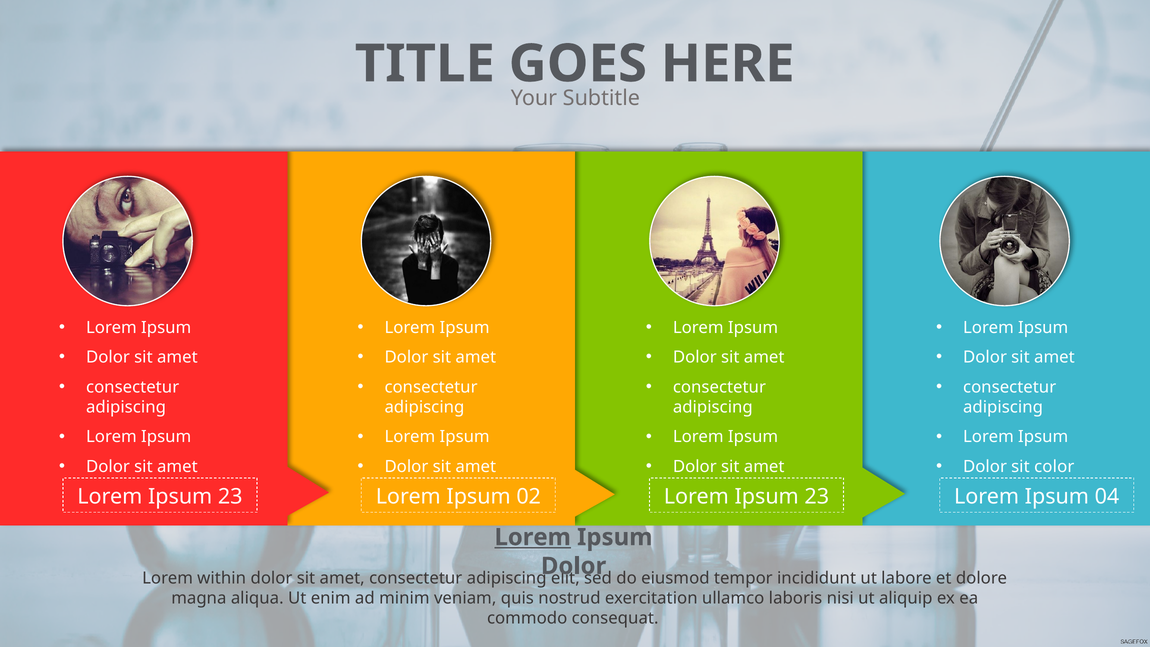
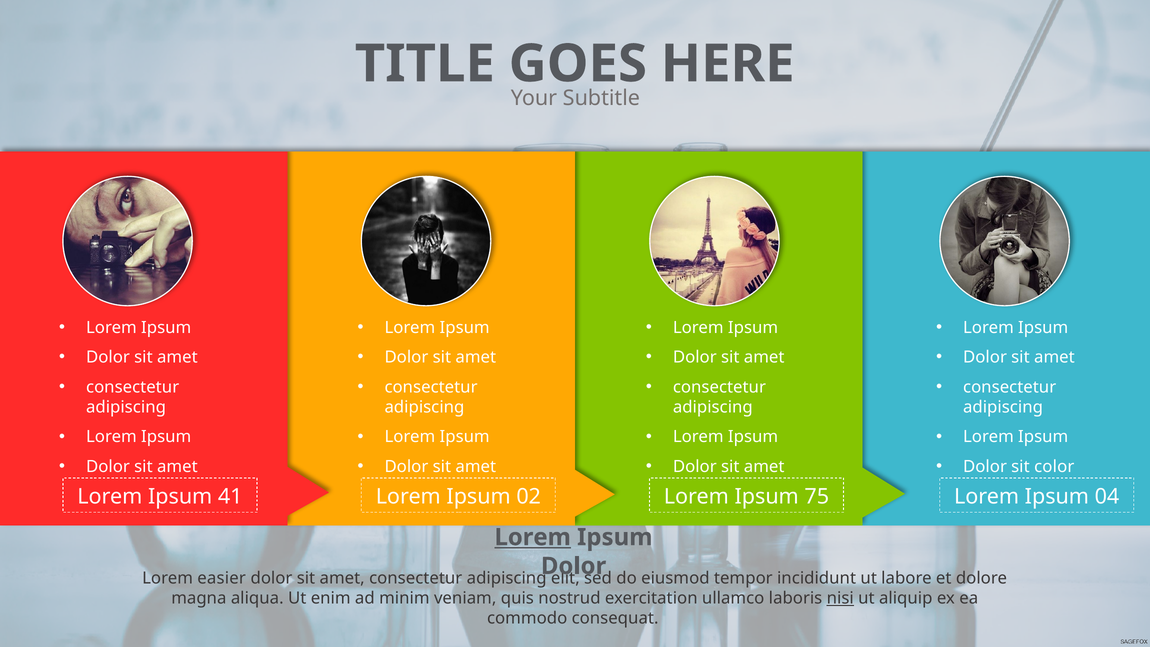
23 at (230, 497): 23 -> 41
02 Lorem Ipsum 23: 23 -> 75
within: within -> easier
nisi underline: none -> present
